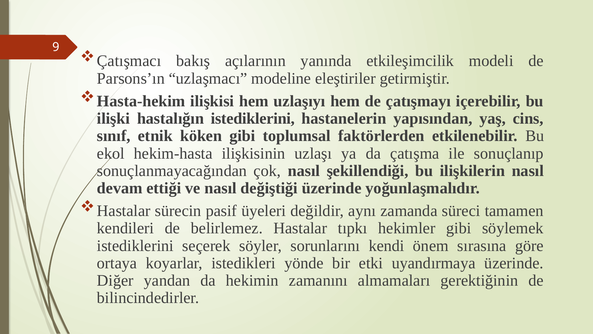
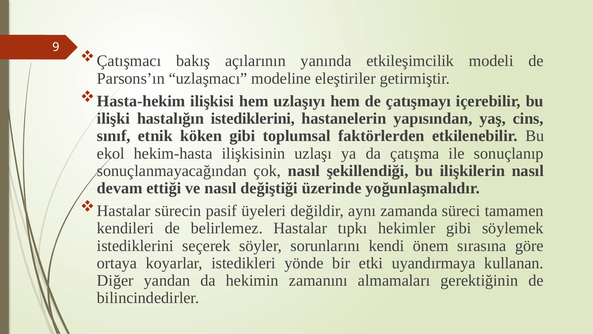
uyandırmaya üzerinde: üzerinde -> kullanan
